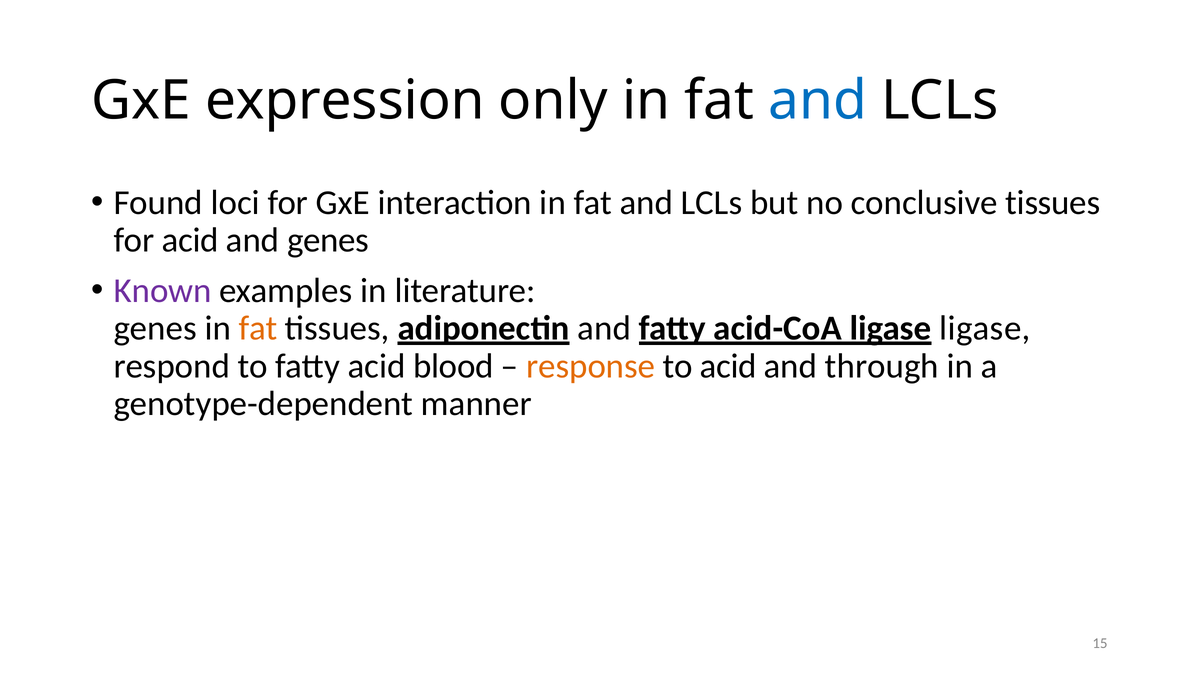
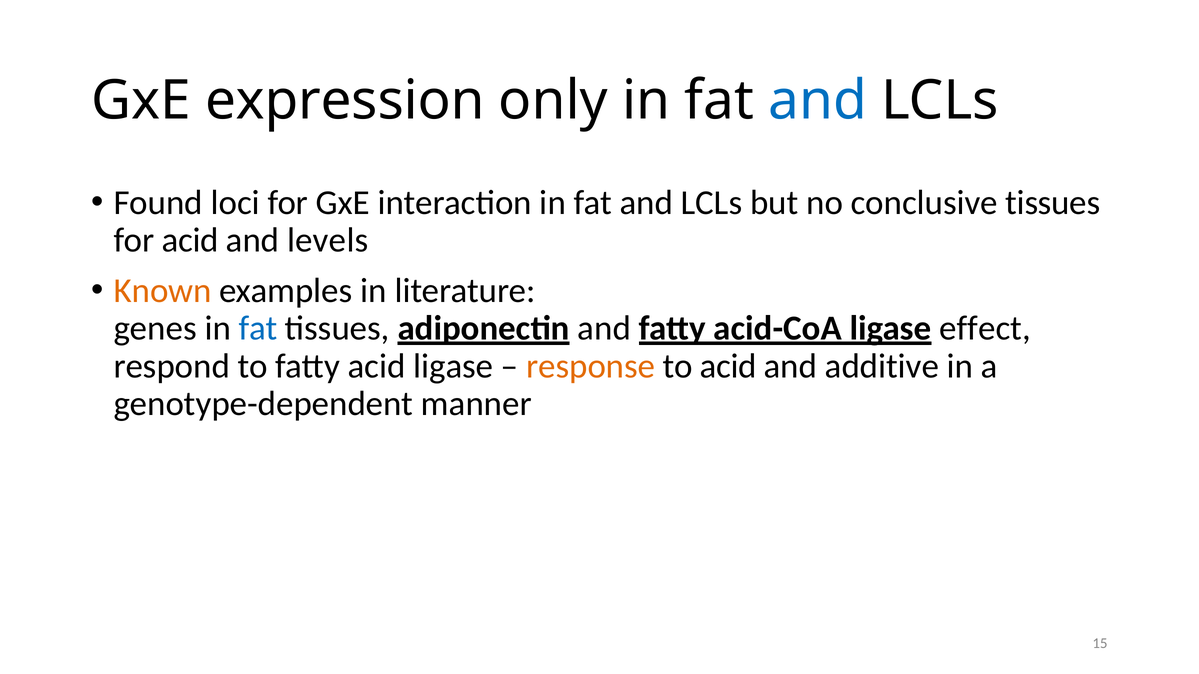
and genes: genes -> levels
Known colour: purple -> orange
fat at (258, 329) colour: orange -> blue
ligase ligase: ligase -> effect
acid blood: blood -> ligase
through: through -> additive
